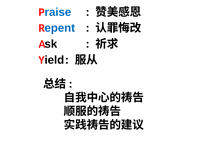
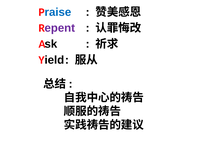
epent colour: blue -> purple
